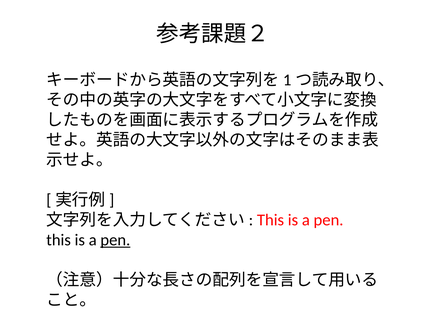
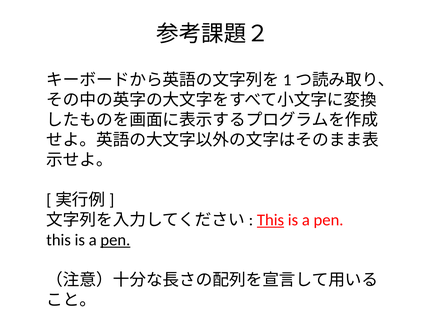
This at (271, 220) underline: none -> present
